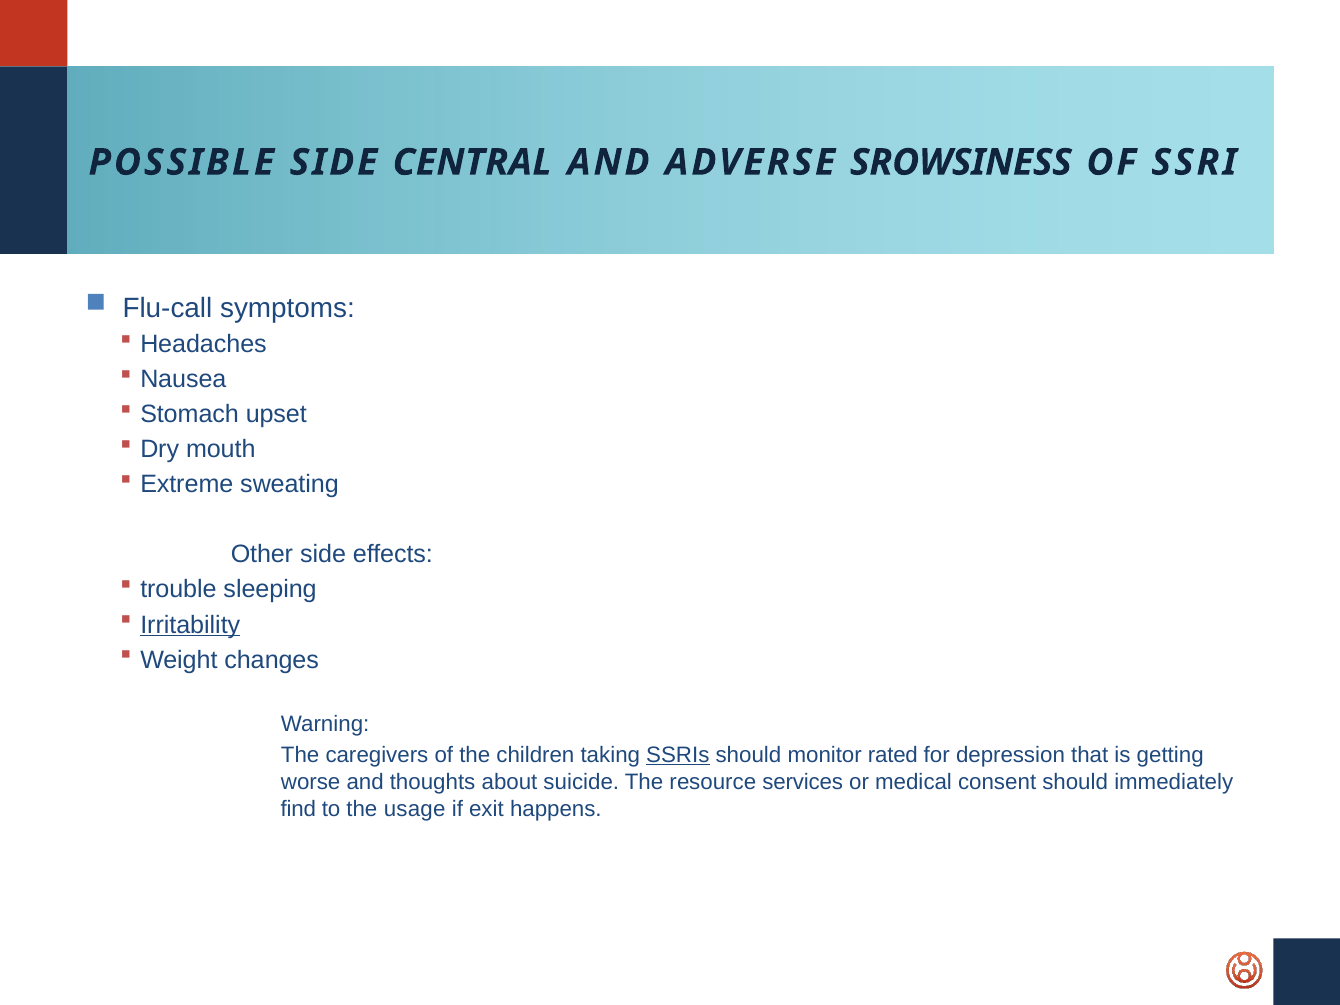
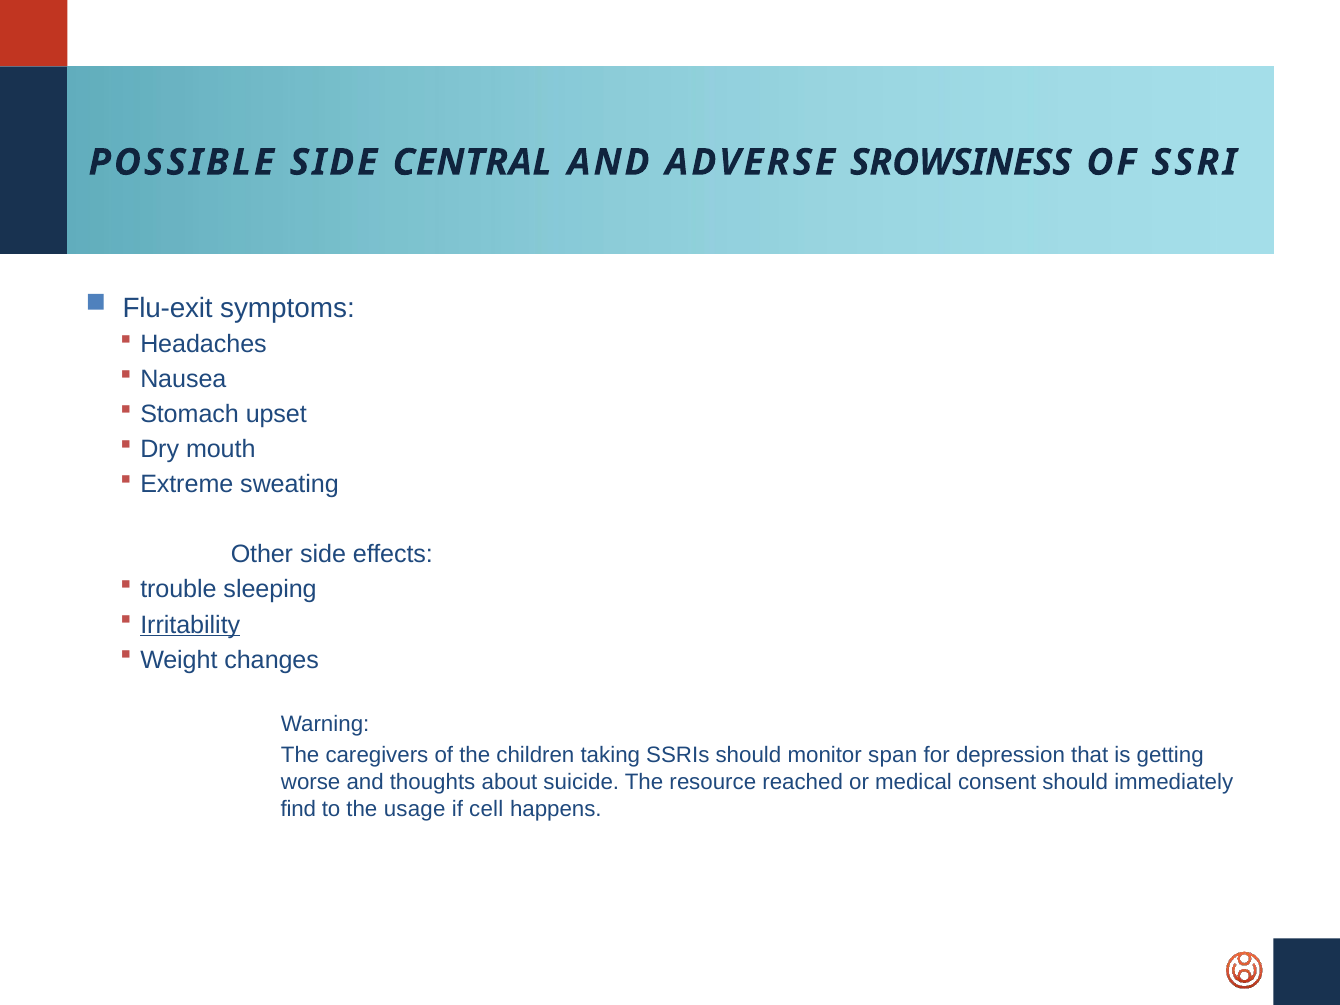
Flu-call: Flu-call -> Flu-exit
SSRIs underline: present -> none
rated: rated -> span
services: services -> reached
exit: exit -> cell
